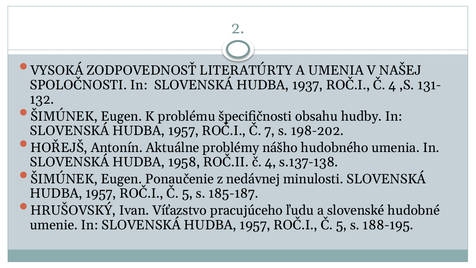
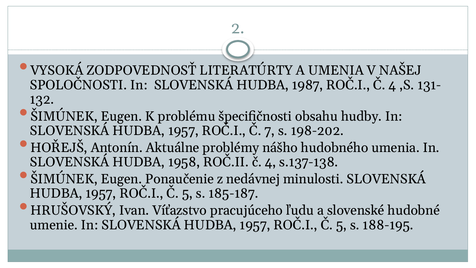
1937: 1937 -> 1987
